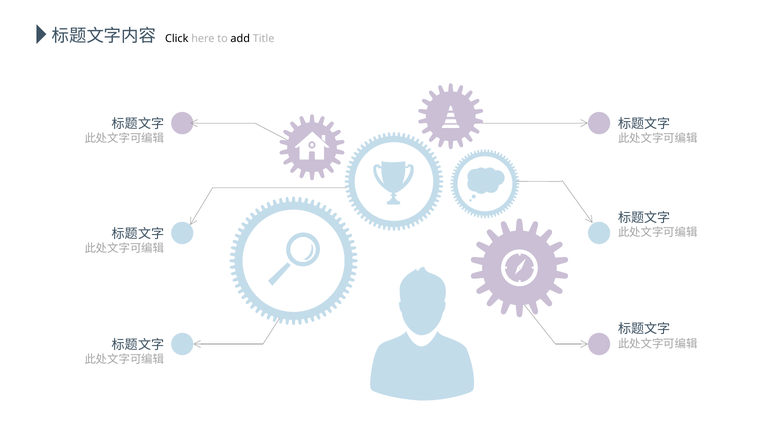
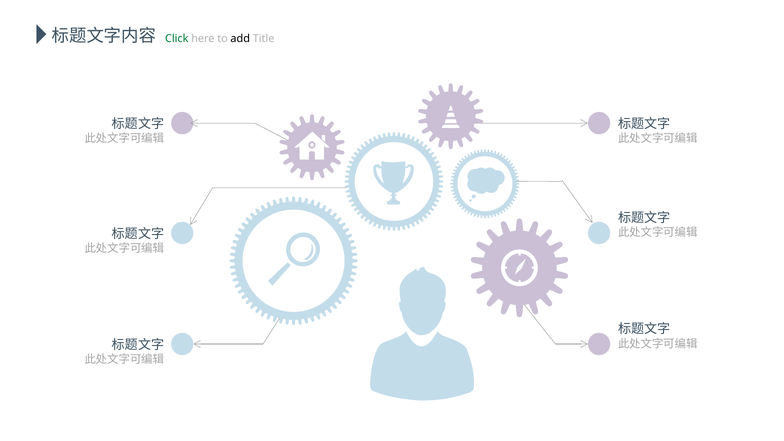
Click colour: black -> green
